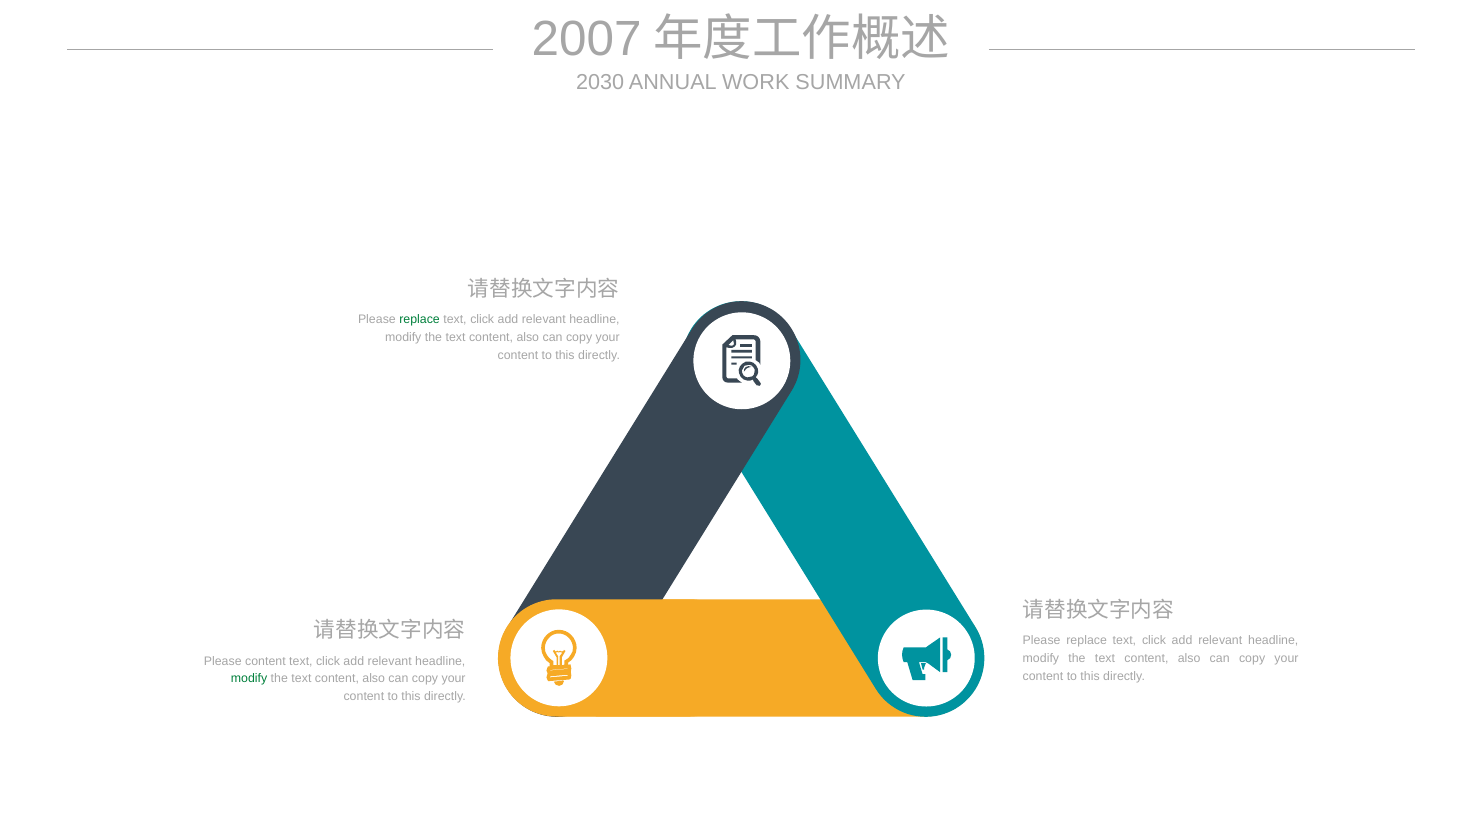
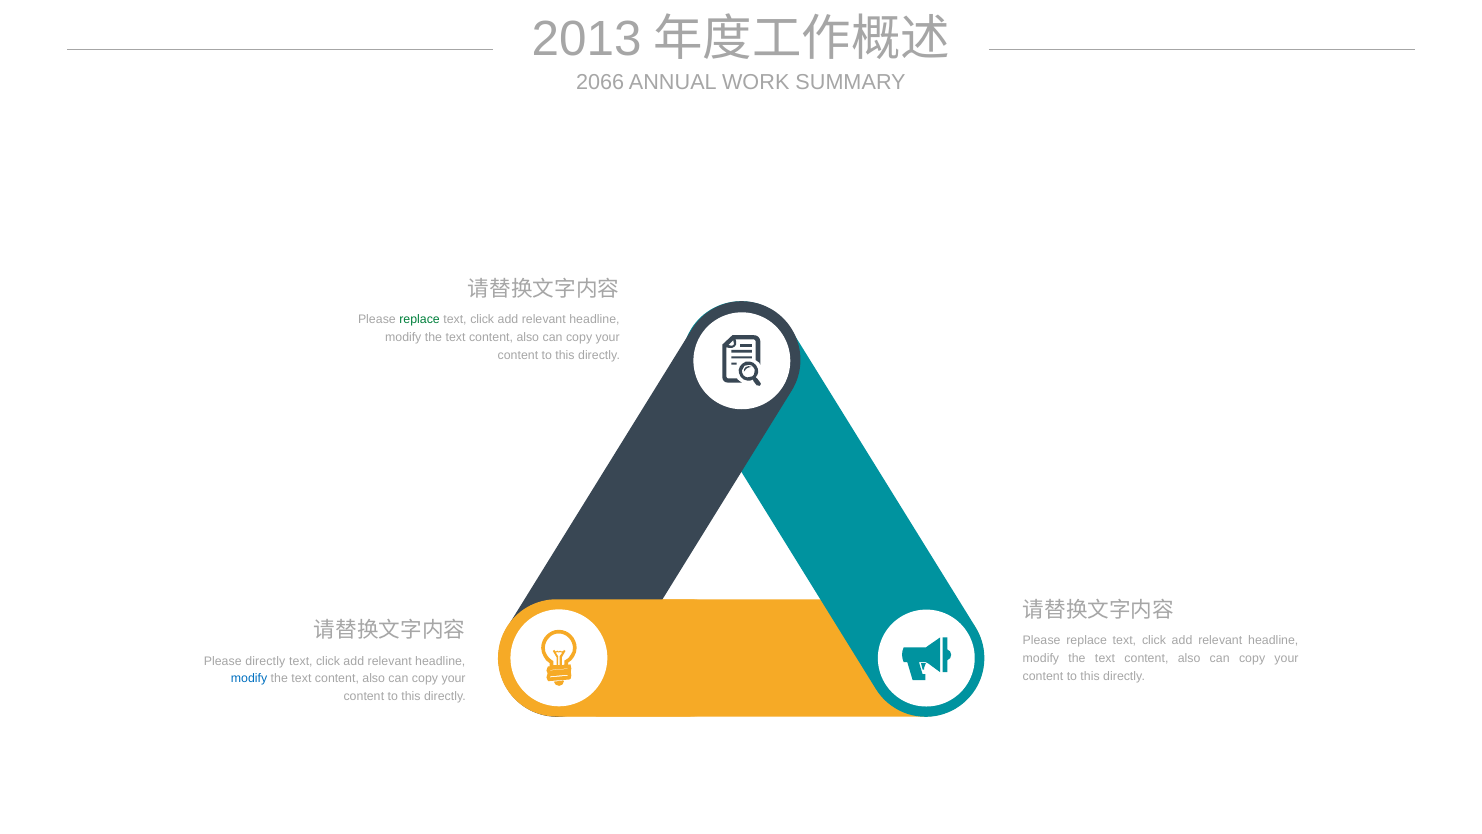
2007: 2007 -> 2013
2030: 2030 -> 2066
Please content: content -> directly
modify at (249, 679) colour: green -> blue
